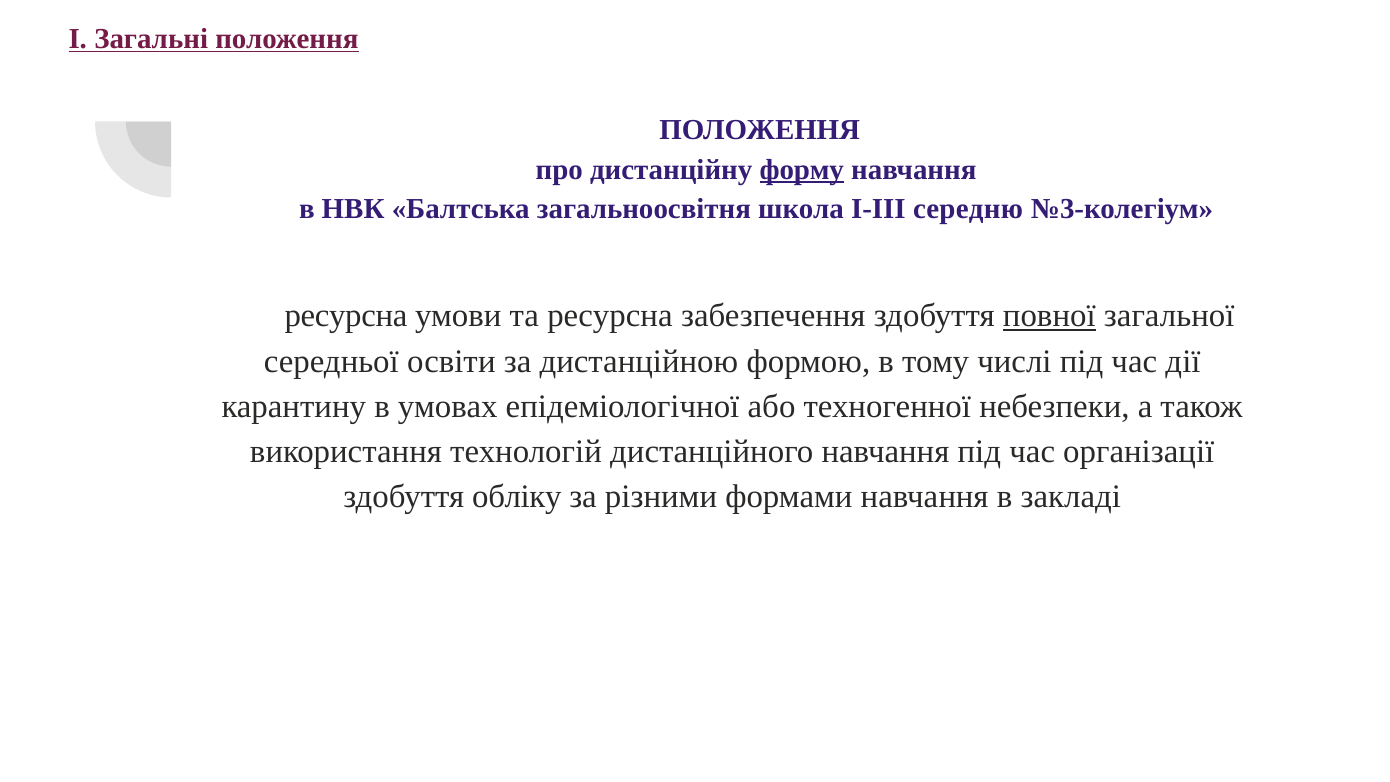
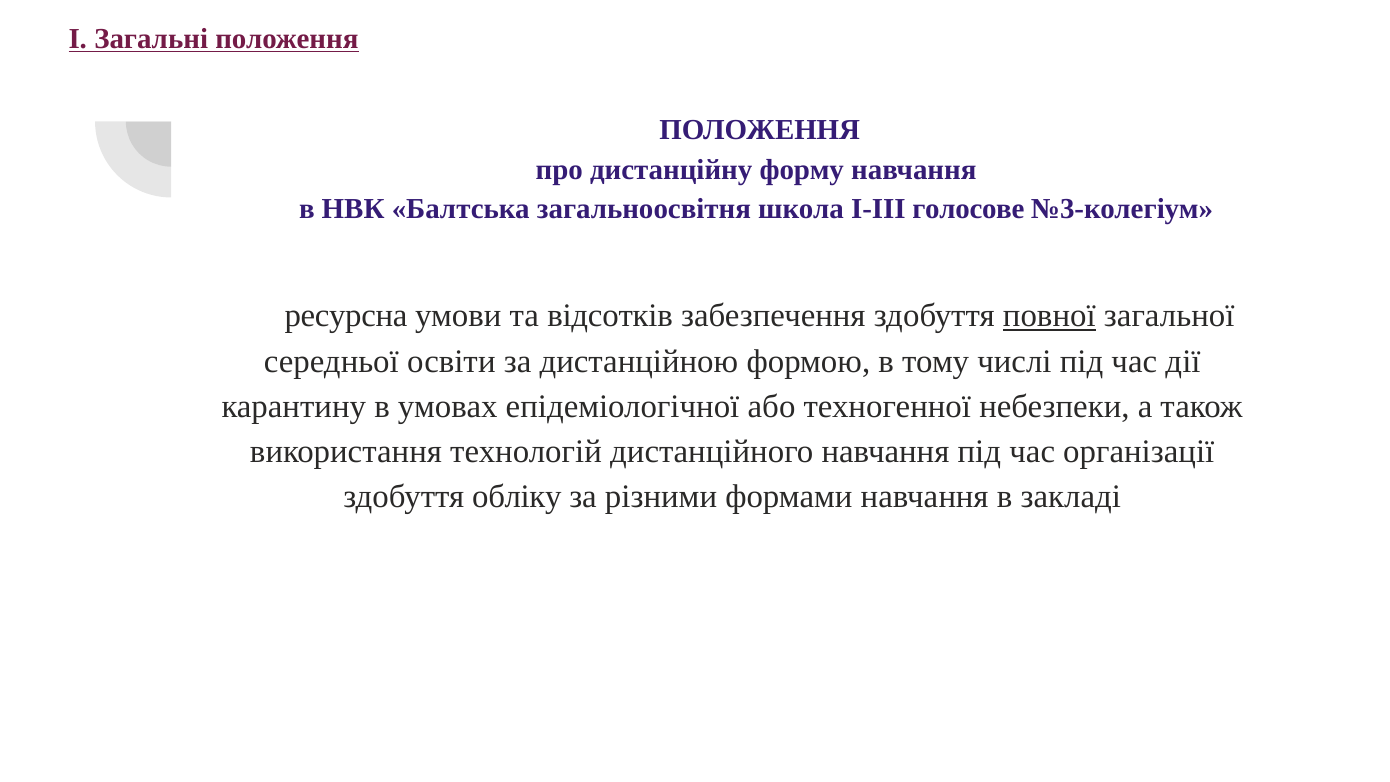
форму underline: present -> none
середню: середню -> голосове
та ресурсна: ресурсна -> відсотків
